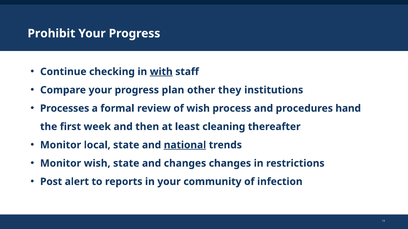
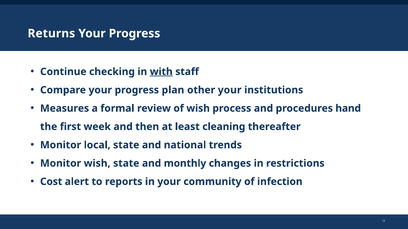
Prohibit: Prohibit -> Returns
other they: they -> your
Processes: Processes -> Measures
national underline: present -> none
and changes: changes -> monthly
Post: Post -> Cost
